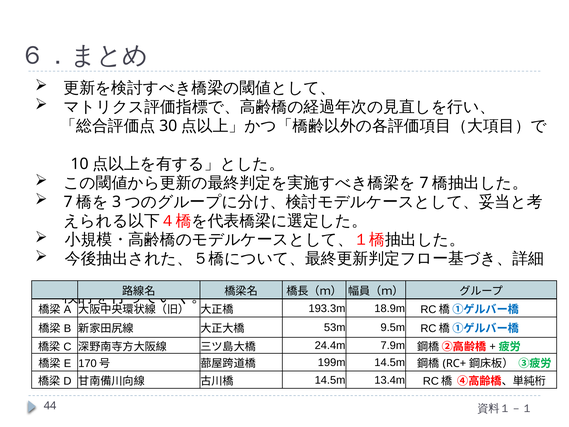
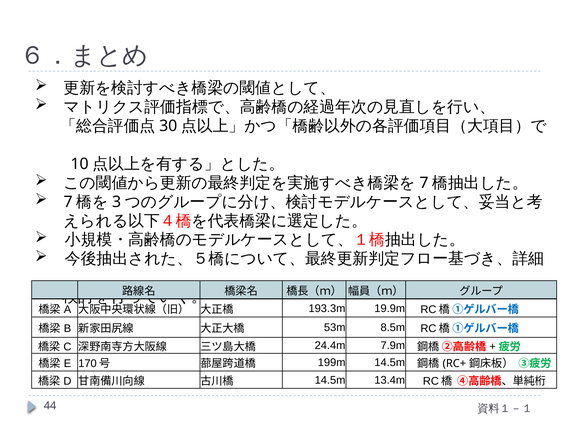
18.9m: 18.9m -> 19.9m
9.5m: 9.5m -> 8.5m
